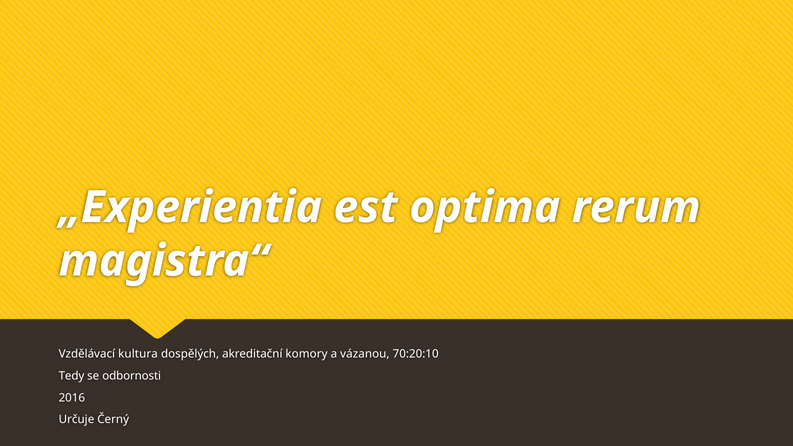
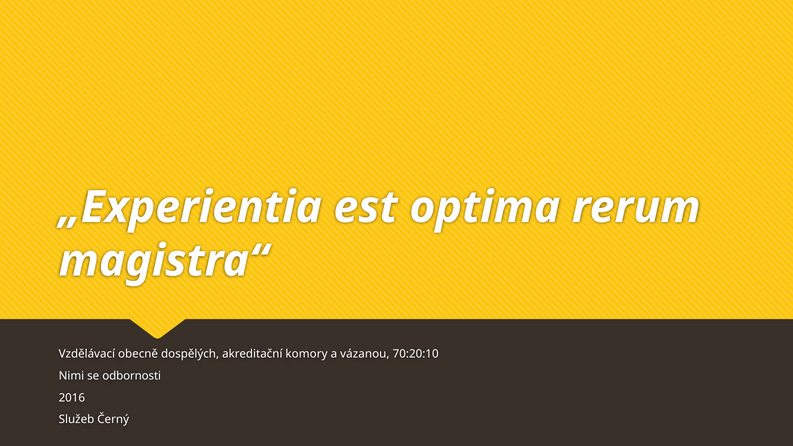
kultura: kultura -> obecně
Tedy: Tedy -> Nimi
Určuje: Určuje -> Služeb
